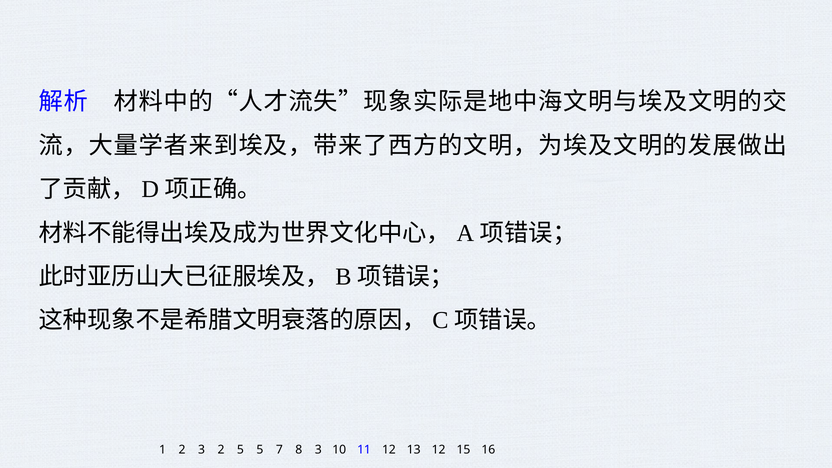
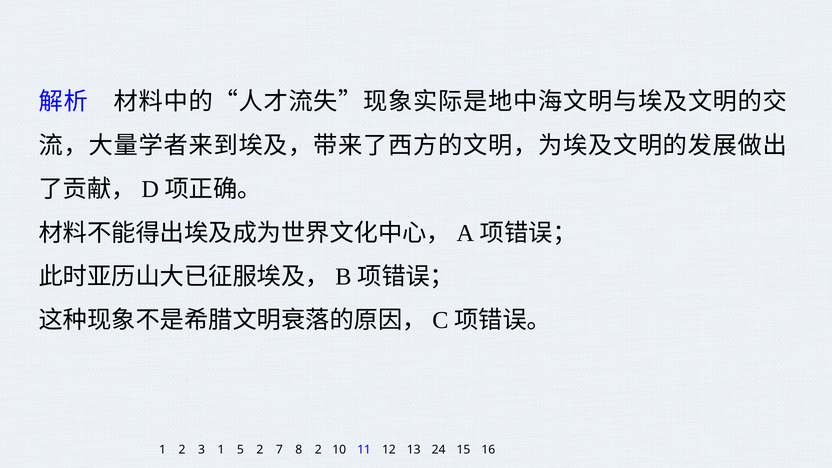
3 2: 2 -> 1
5 5: 5 -> 2
8 3: 3 -> 2
13 12: 12 -> 24
